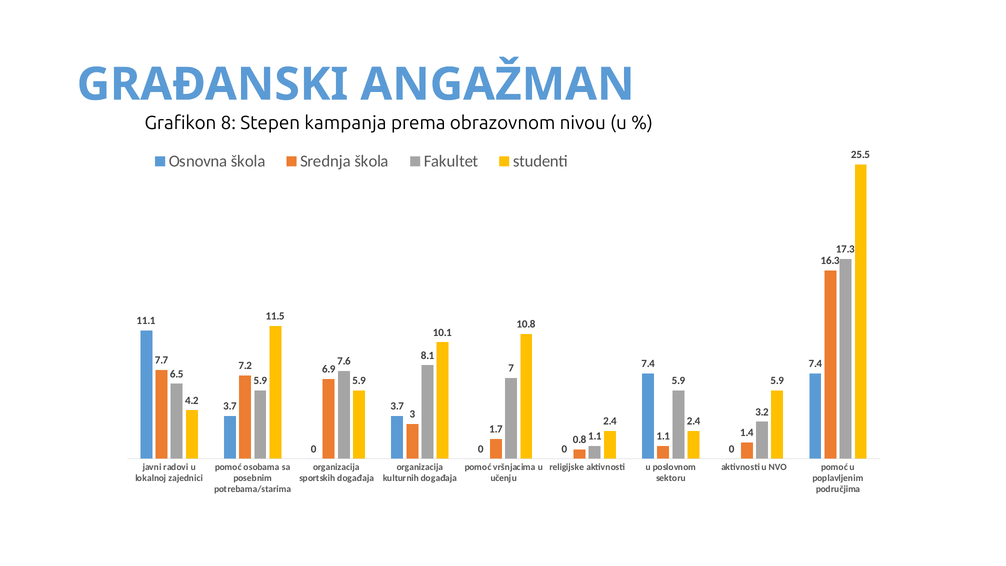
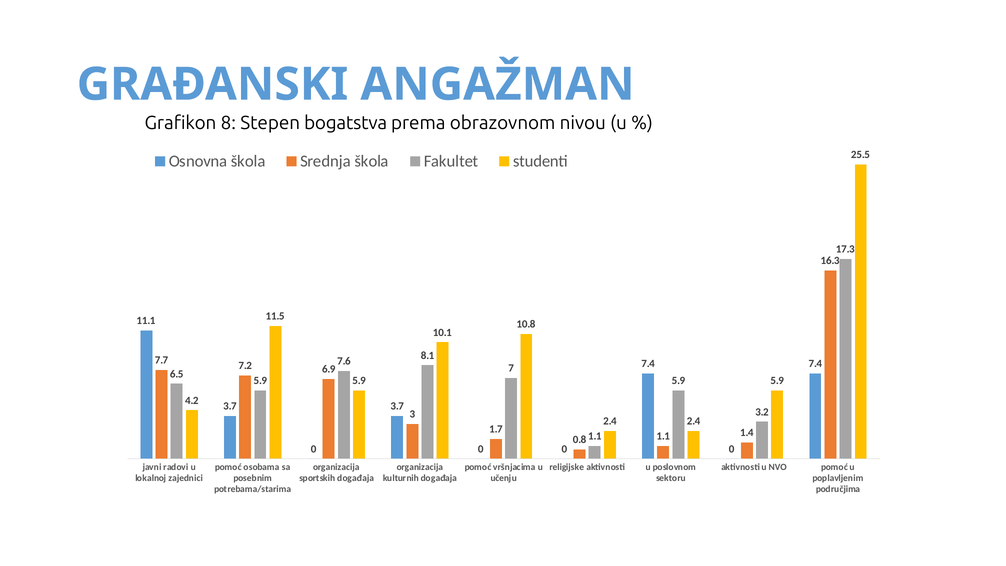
kampanja: kampanja -> bogatstva
